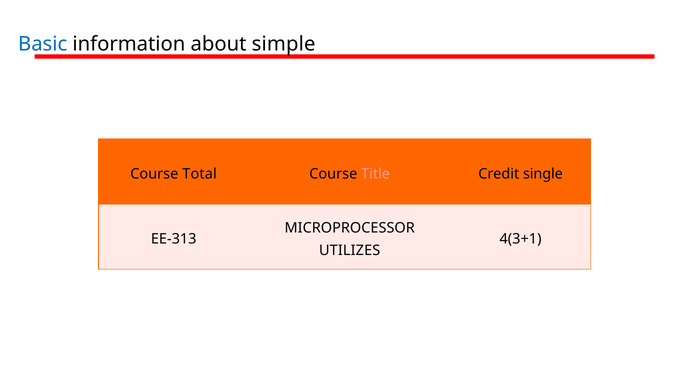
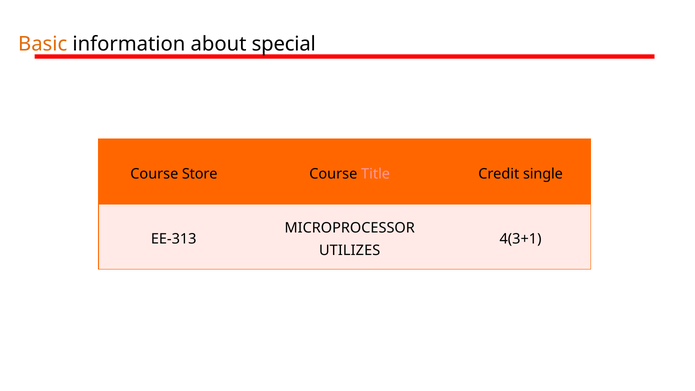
Basic colour: blue -> orange
simple: simple -> special
Total: Total -> Store
